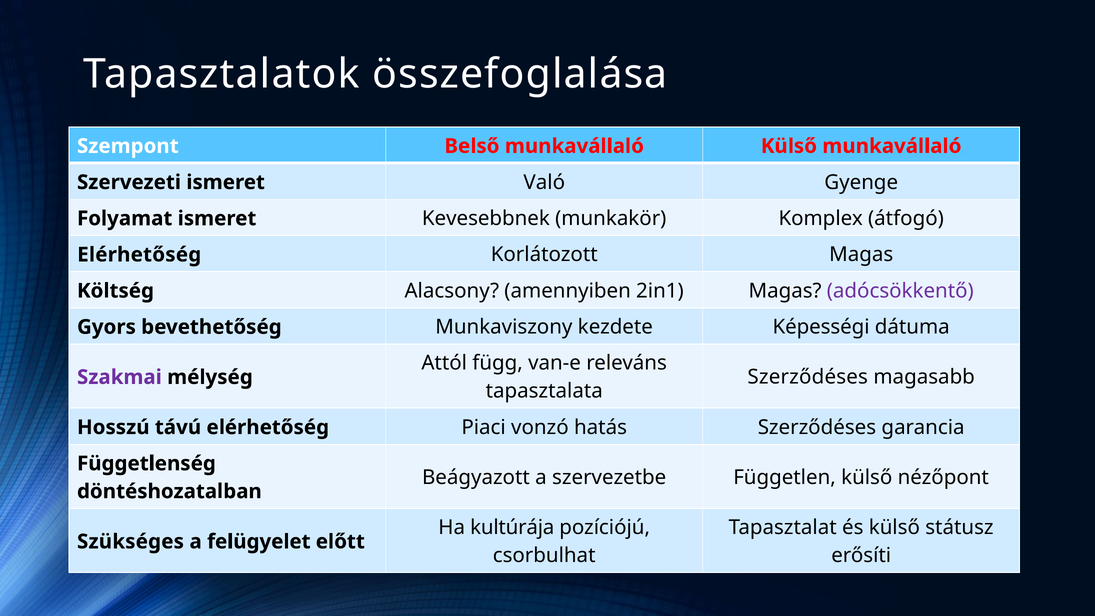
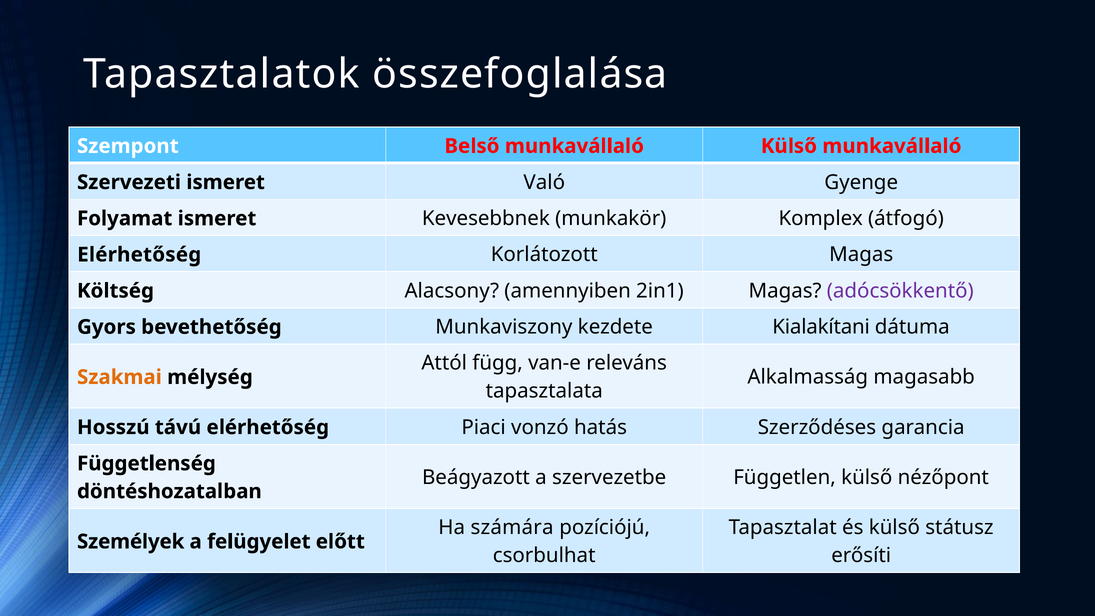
Képességi: Képességi -> Kialakítani
Szerződéses at (808, 377): Szerződéses -> Alkalmasság
Szakmai colour: purple -> orange
kultúrája: kultúrája -> számára
Szükséges: Szükséges -> Személyek
